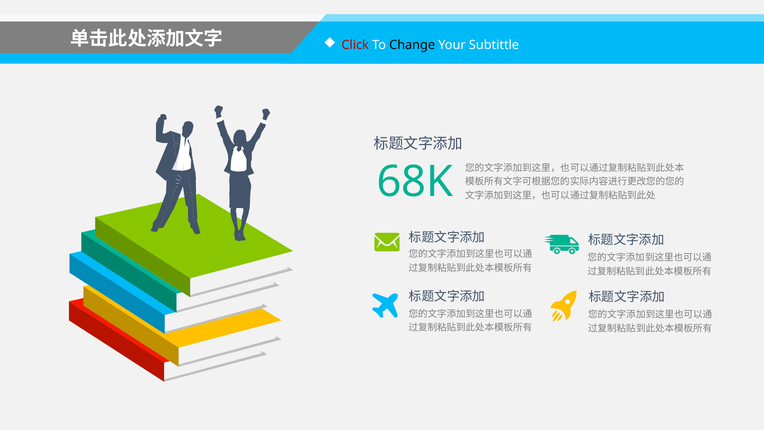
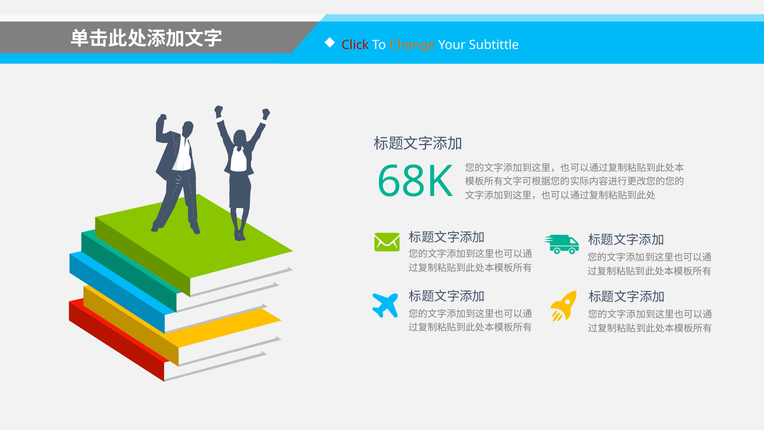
Change colour: black -> orange
